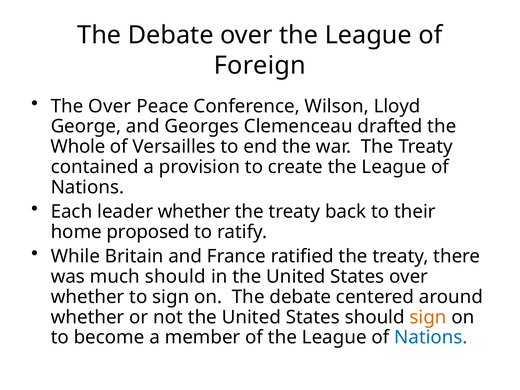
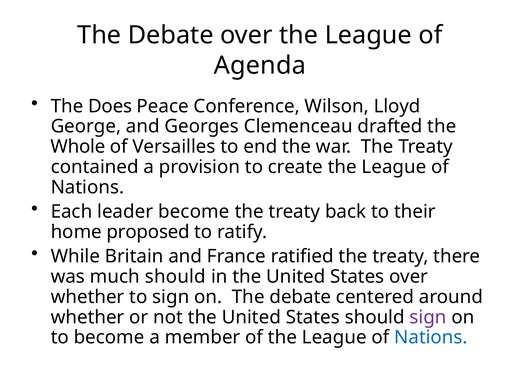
Foreign: Foreign -> Agenda
The Over: Over -> Does
leader whether: whether -> become
sign at (428, 317) colour: orange -> purple
